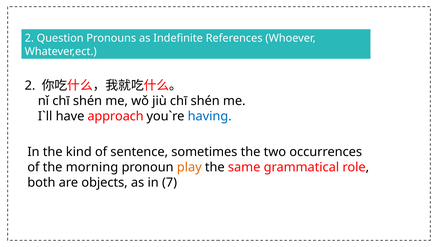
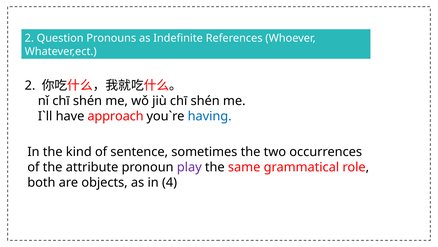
morning: morning -> attribute
play colour: orange -> purple
7: 7 -> 4
